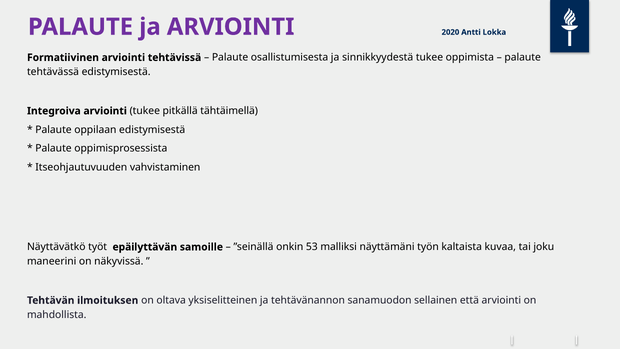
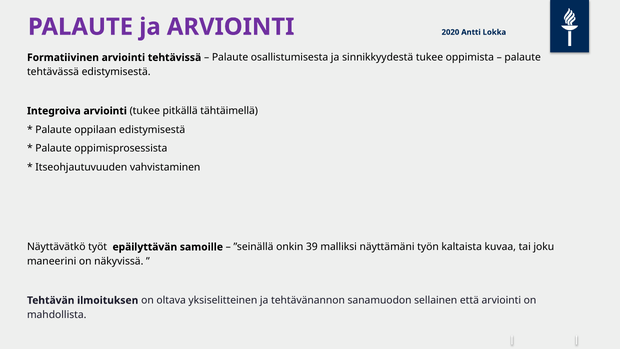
53: 53 -> 39
